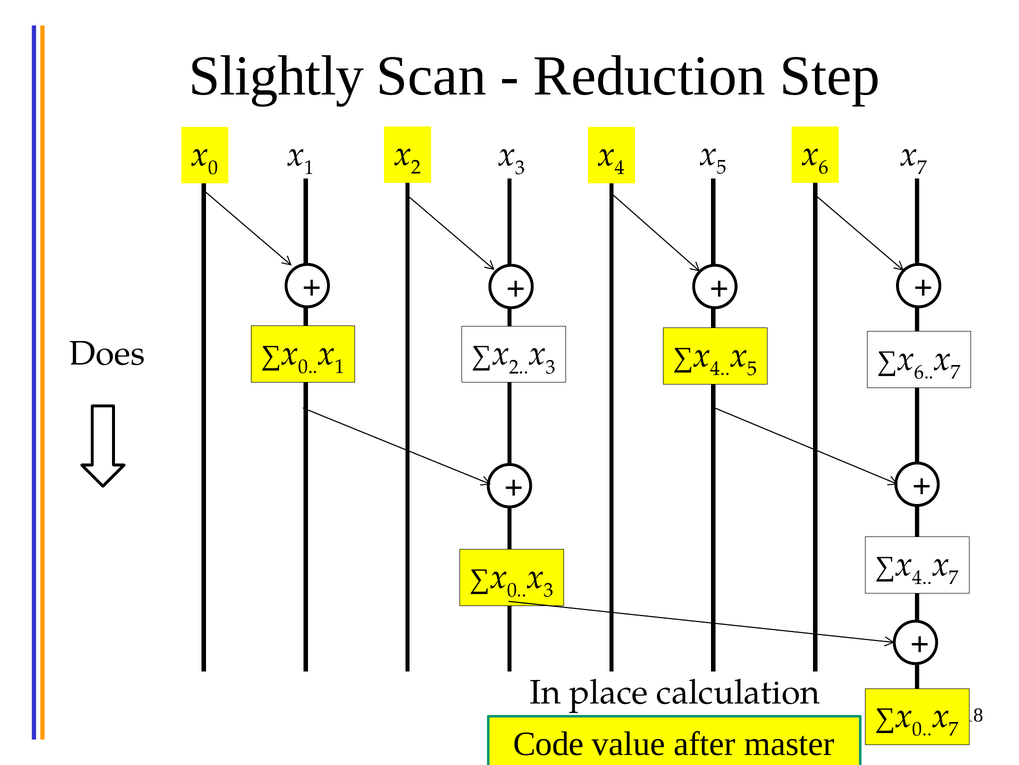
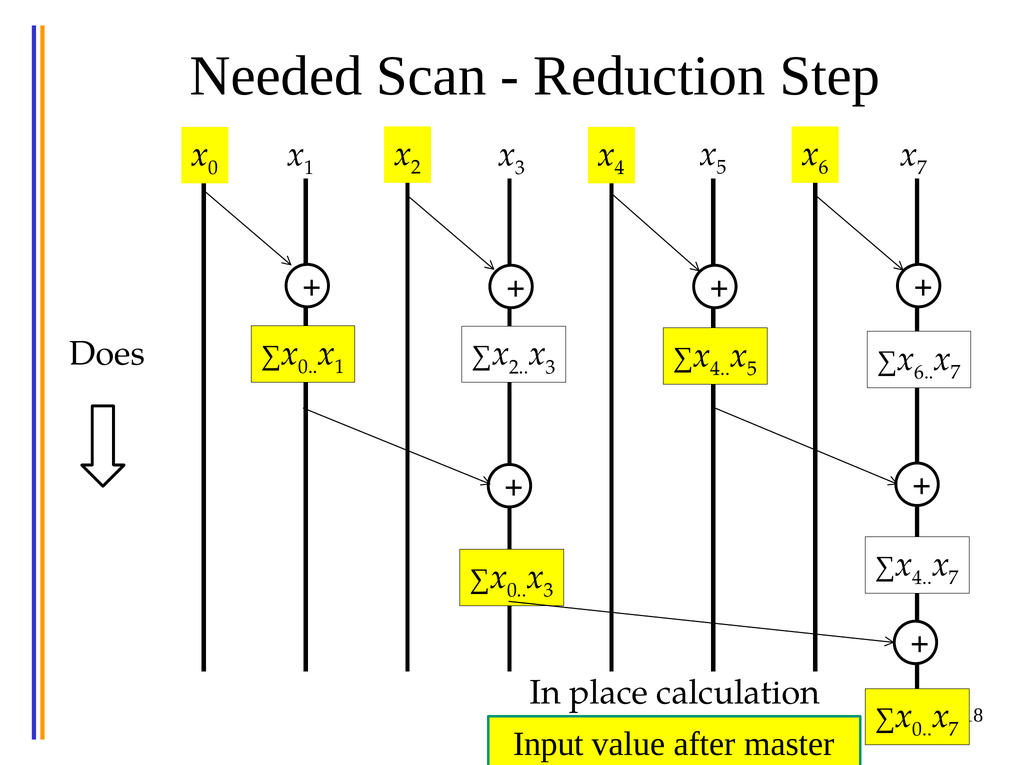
Slightly: Slightly -> Needed
Code: Code -> Input
